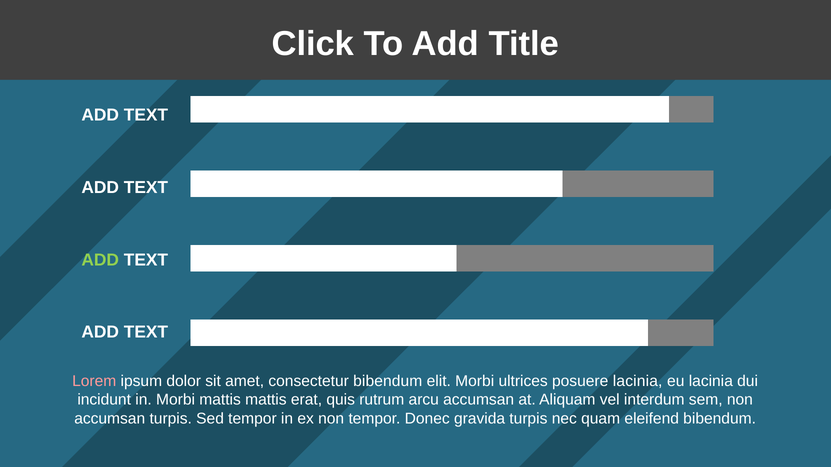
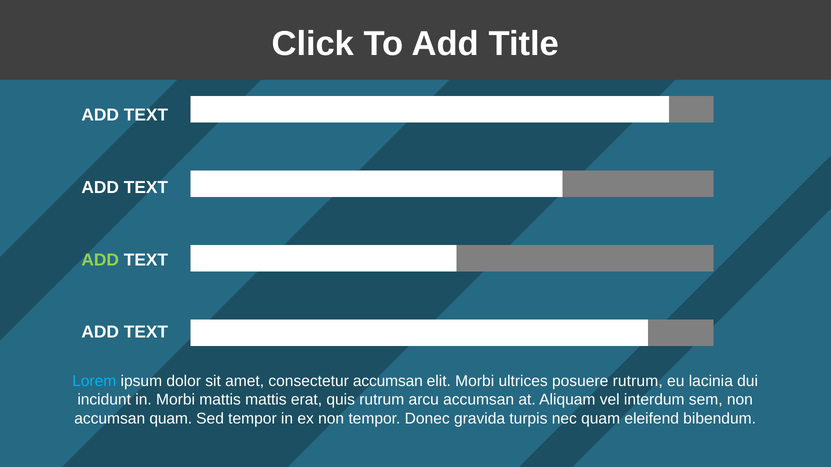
Lorem colour: pink -> light blue
consectetur bibendum: bibendum -> accumsan
posuere lacinia: lacinia -> rutrum
accumsan turpis: turpis -> quam
